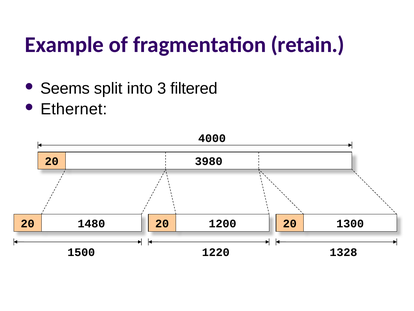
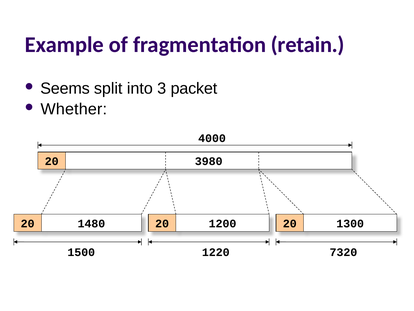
filtered: filtered -> packet
Ethernet: Ethernet -> Whether
1328: 1328 -> 7320
